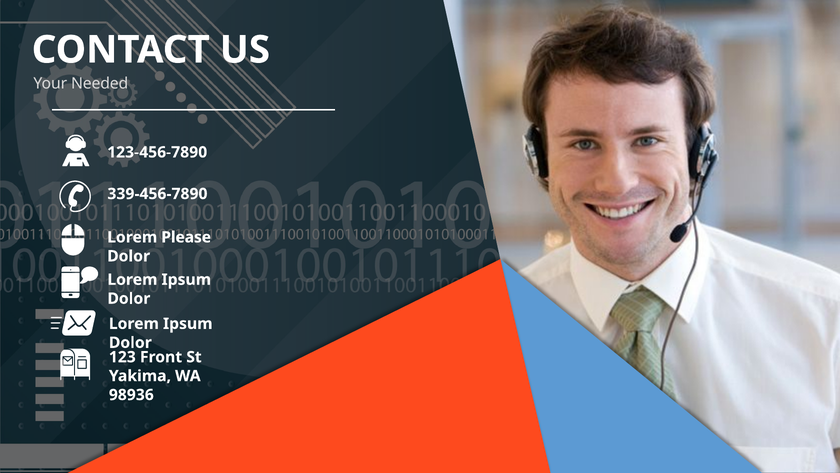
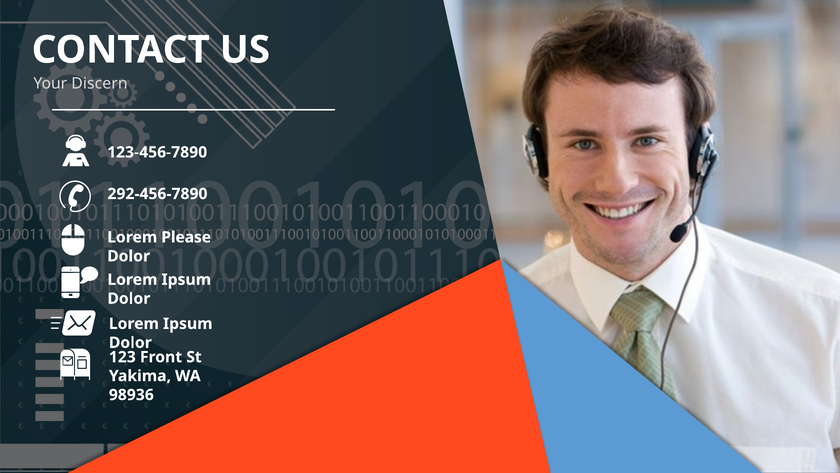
Needed: Needed -> Discern
339-456-7890: 339-456-7890 -> 292-456-7890
